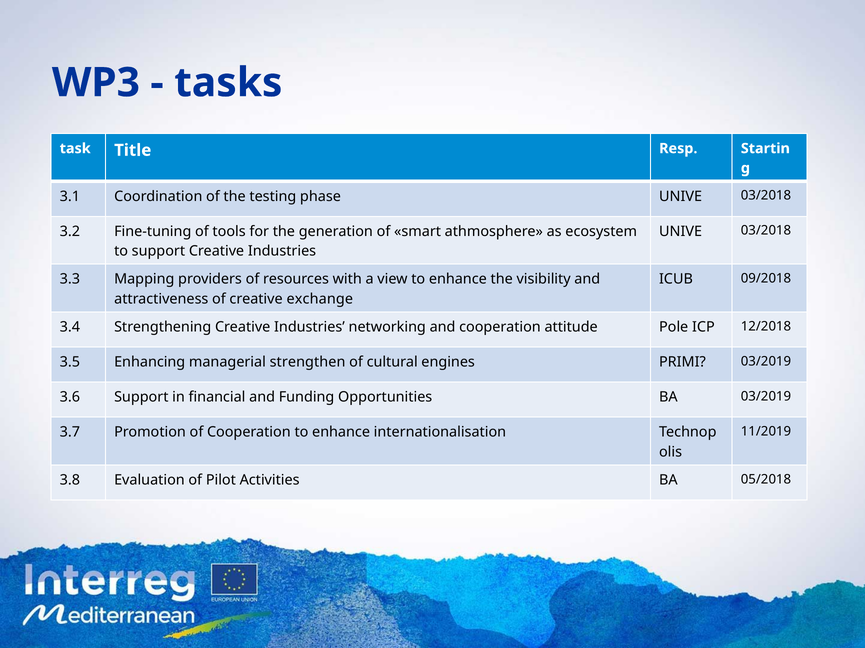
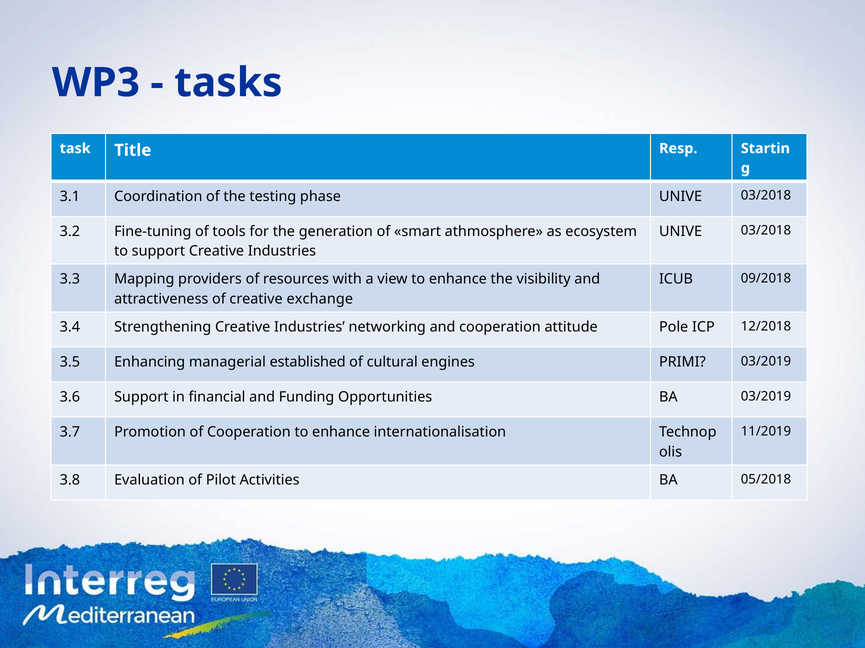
strengthen: strengthen -> established
